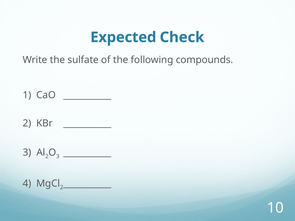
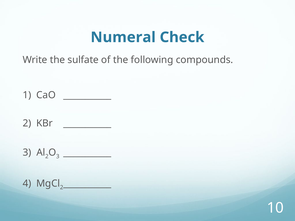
Expected: Expected -> Numeral
